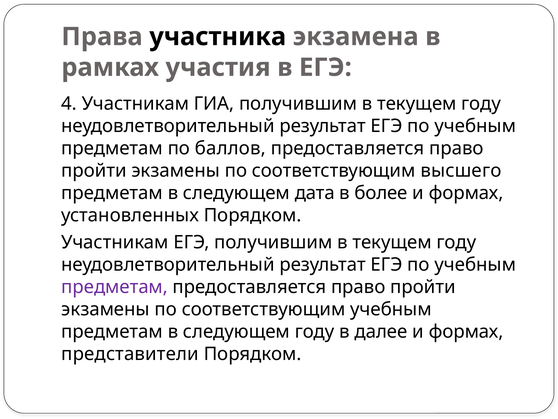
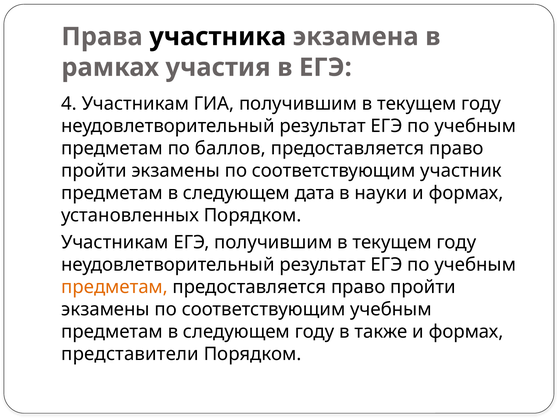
высшего: высшего -> участник
более: более -> науки
предметам at (115, 287) colour: purple -> orange
далее: далее -> также
